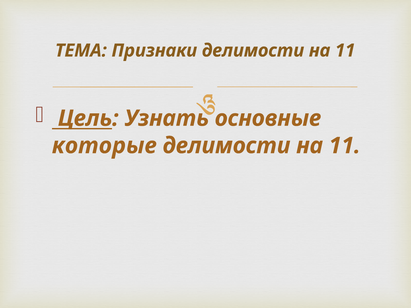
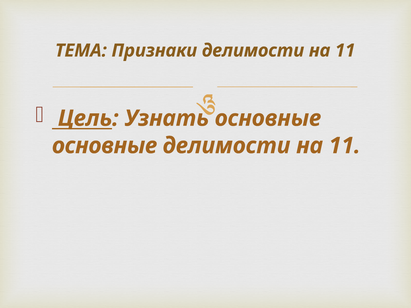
которые at (104, 146): которые -> основные
